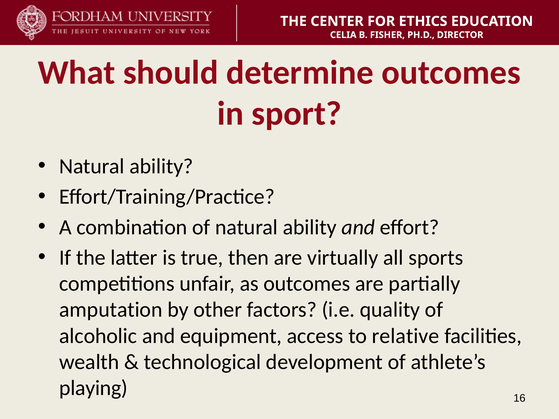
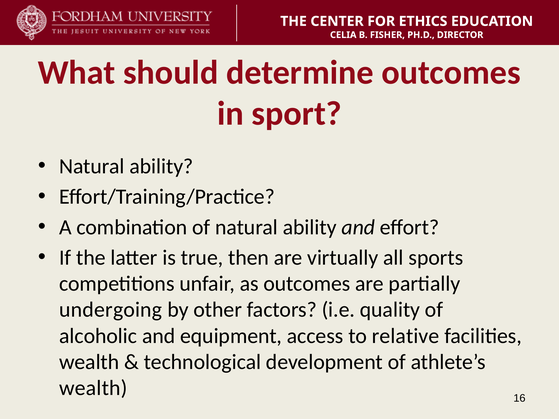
amputation: amputation -> undergoing
playing at (93, 388): playing -> wealth
